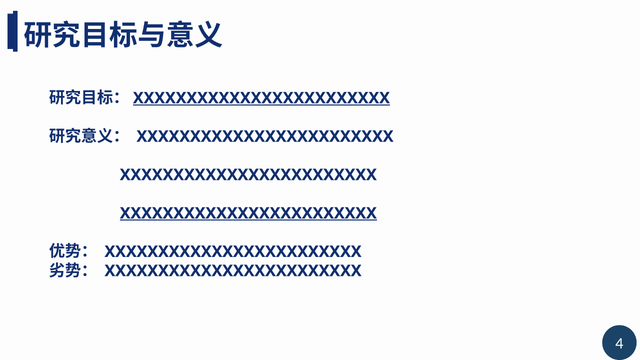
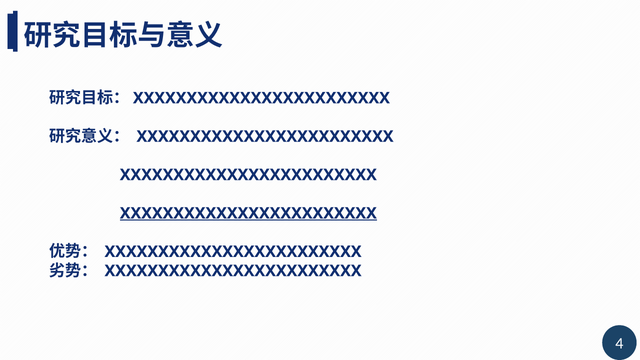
XXXXXXXXXXXXXXXXXXXXXXXX at (261, 98) underline: present -> none
